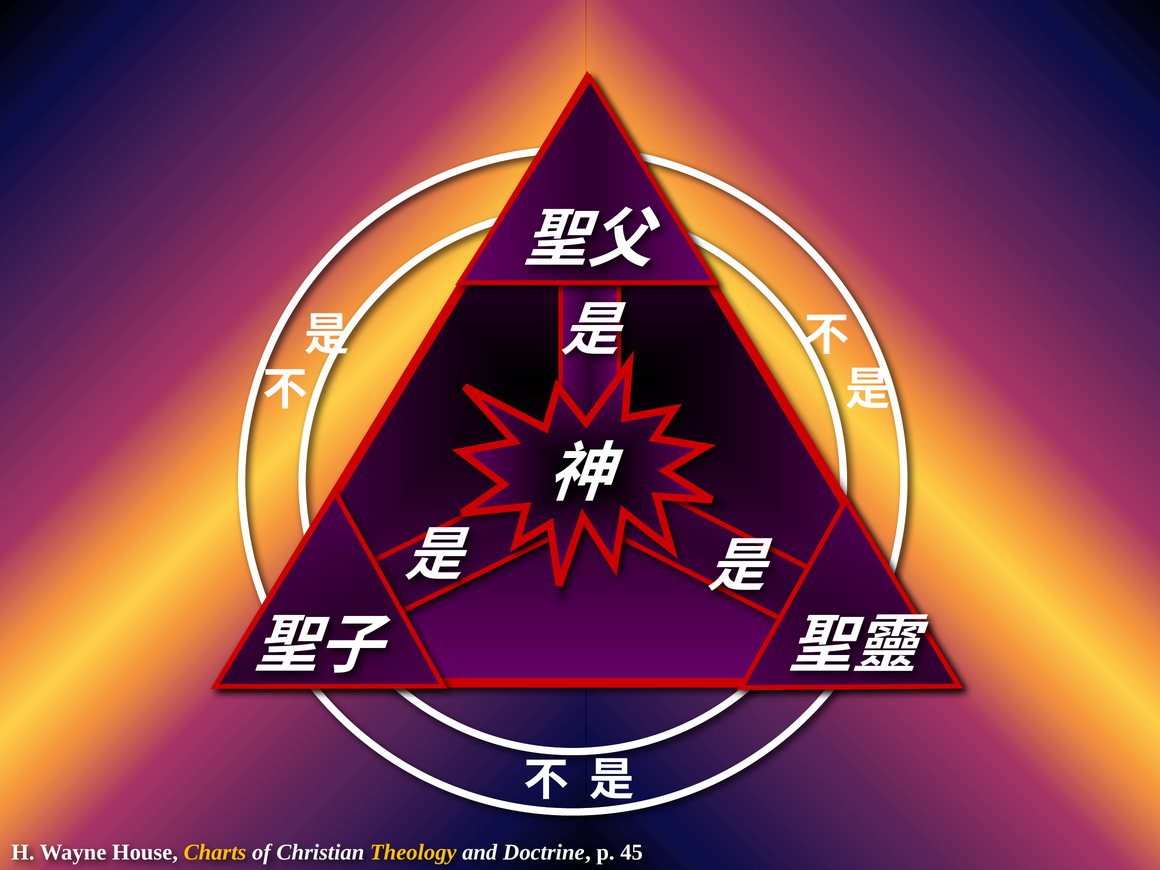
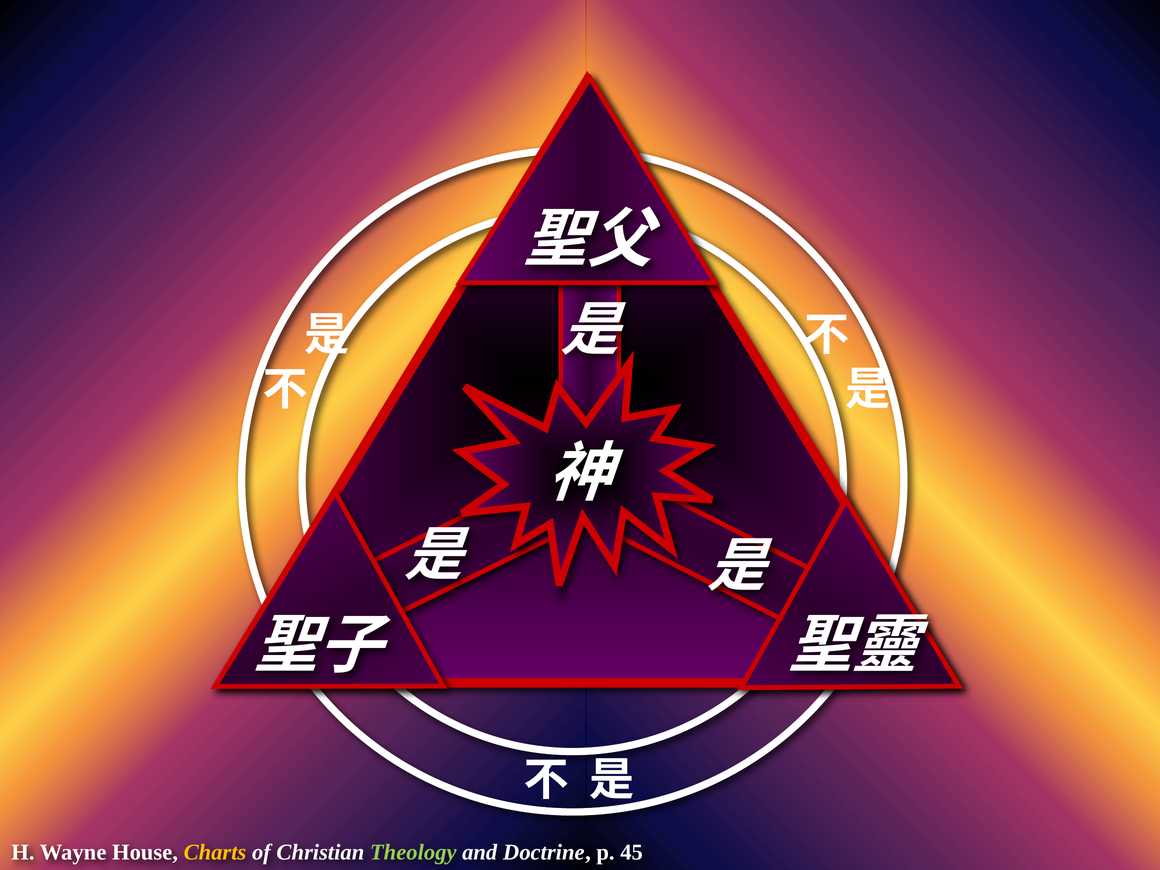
Theology colour: yellow -> light green
